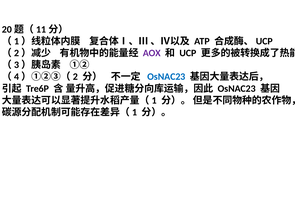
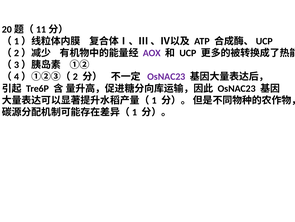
OsNAC23 at (166, 76) colour: blue -> purple
